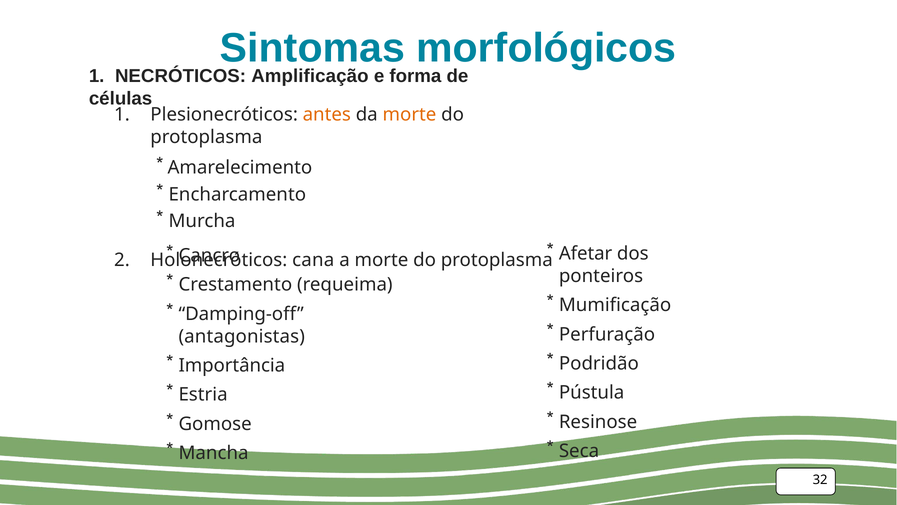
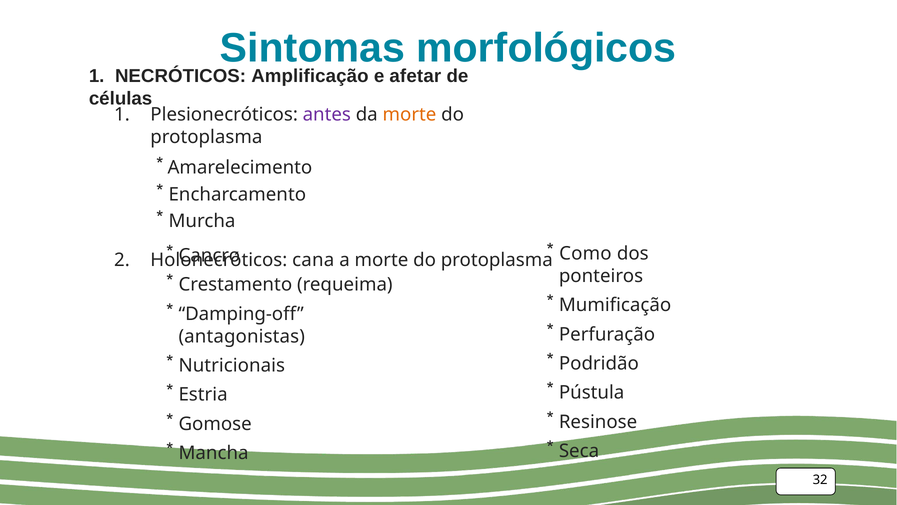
forma: forma -> afetar
antes colour: orange -> purple
Afetar: Afetar -> Como
Importância: Importância -> Nutricionais
